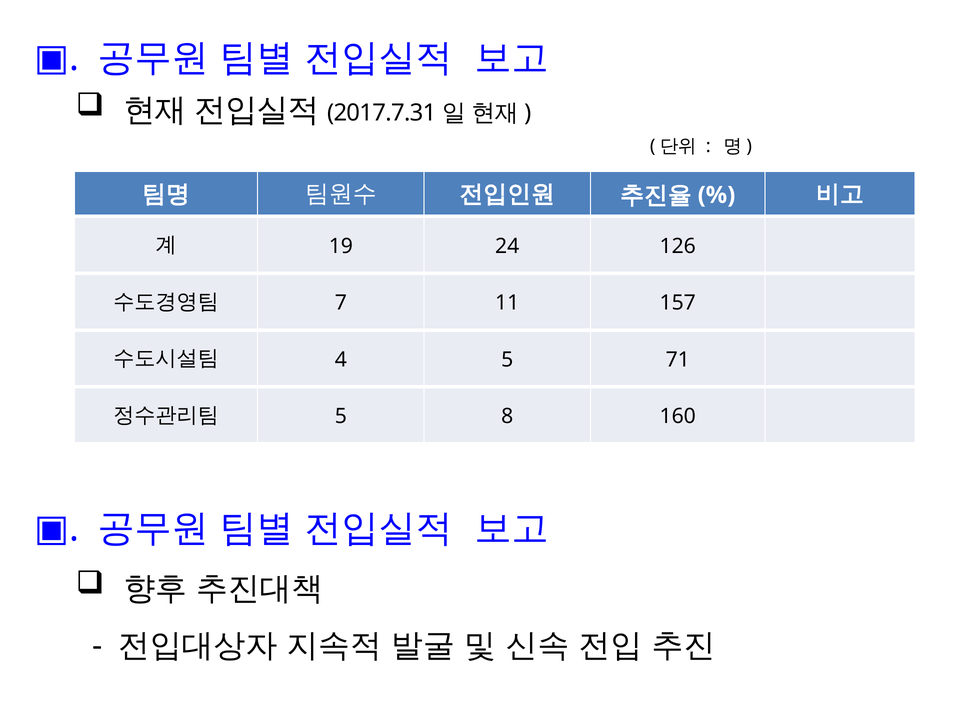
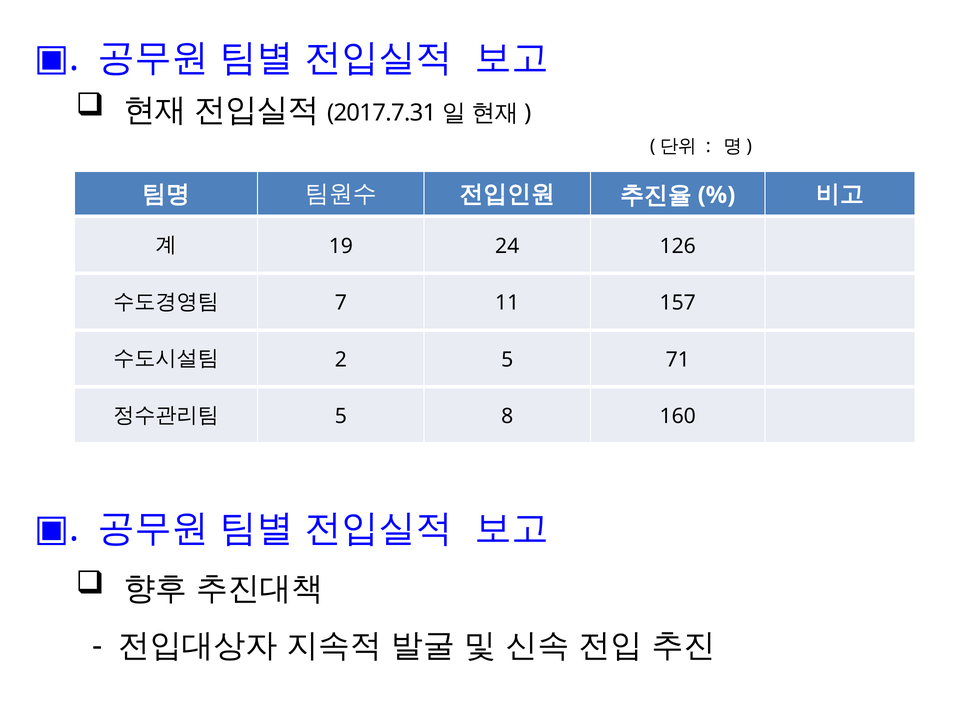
4: 4 -> 2
